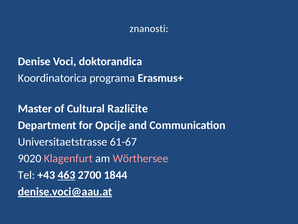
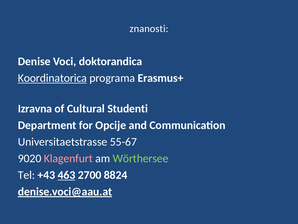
Koordinatorica underline: none -> present
Master: Master -> Izravna
Različite: Različite -> Studenti
61-67: 61-67 -> 55-67
Wörthersee colour: pink -> light green
1844: 1844 -> 8824
